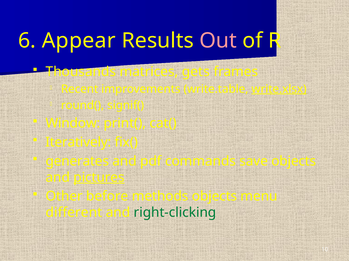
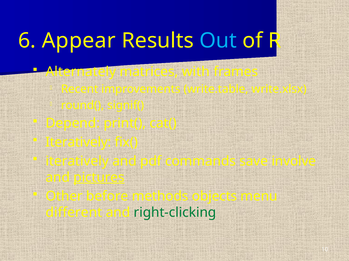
Out colour: pink -> light blue
Thousands: Thousands -> Alternately
gets: gets -> with
write.xlsx underline: present -> none
Window: Window -> Depend
generates at (77, 162): generates -> iteratively
save objects: objects -> involve
